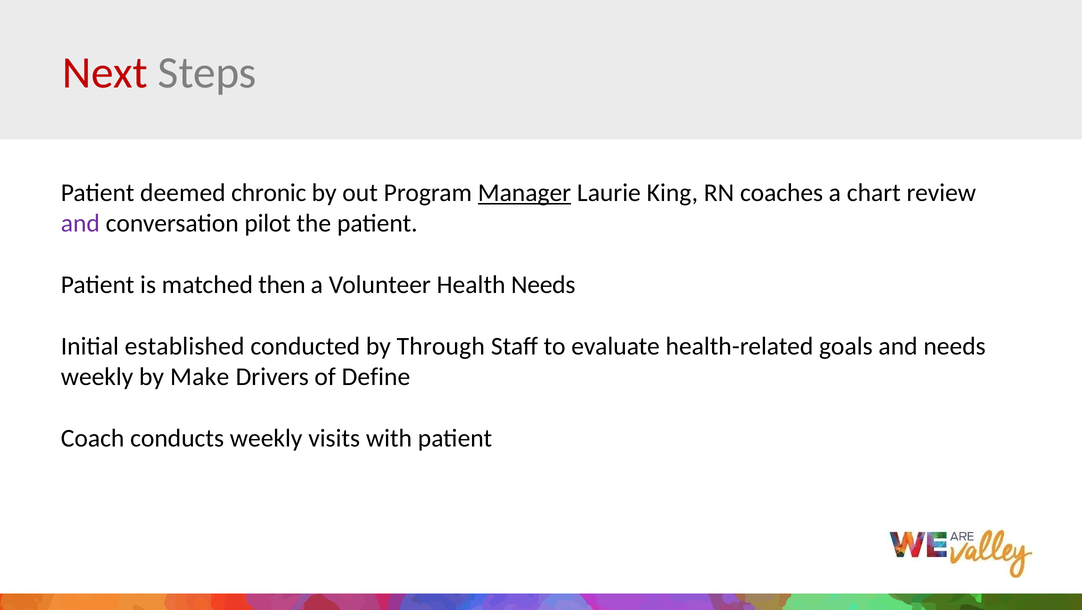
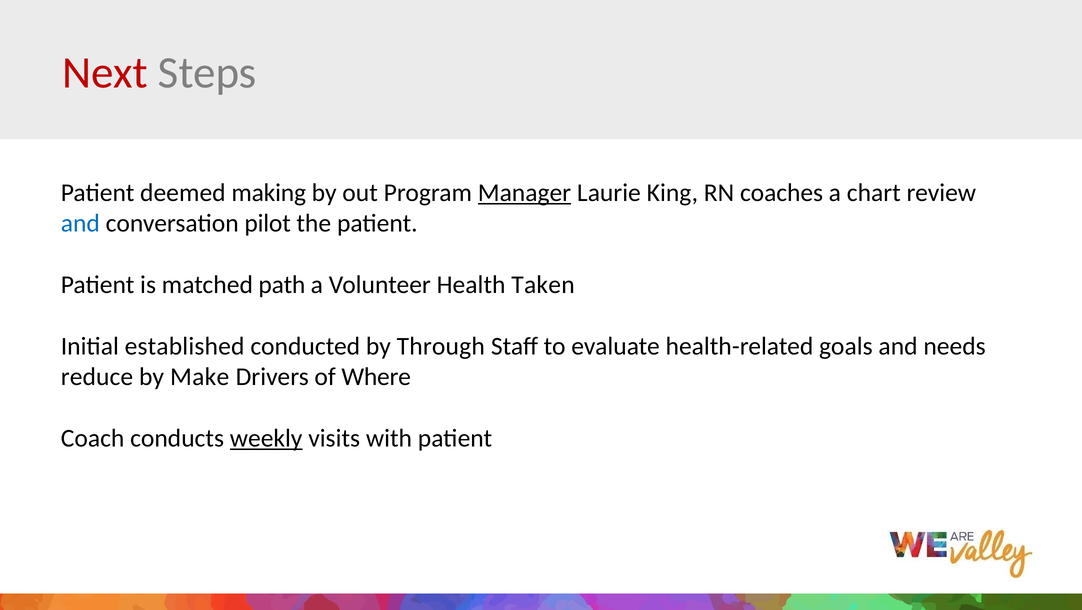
chronic: chronic -> making
and at (80, 223) colour: purple -> blue
then: then -> path
Health Needs: Needs -> Taken
weekly at (97, 376): weekly -> reduce
Define: Define -> Where
weekly at (266, 438) underline: none -> present
